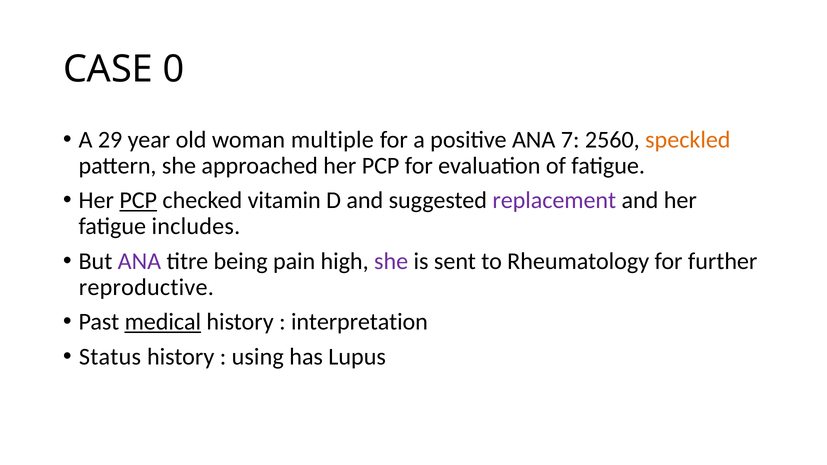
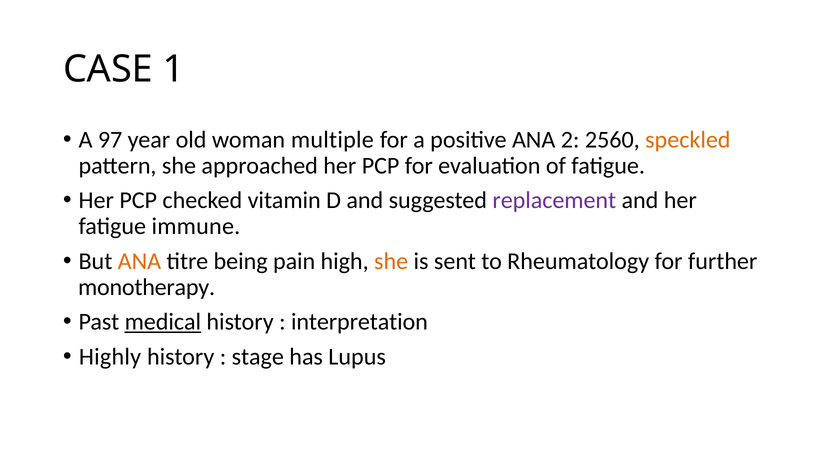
0: 0 -> 1
29: 29 -> 97
7: 7 -> 2
PCP at (138, 201) underline: present -> none
includes: includes -> immune
ANA at (139, 261) colour: purple -> orange
she at (391, 261) colour: purple -> orange
reproductive: reproductive -> monotherapy
Status: Status -> Highly
using: using -> stage
